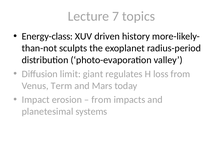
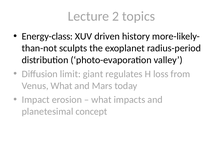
7: 7 -> 2
Venus Term: Term -> What
from at (101, 100): from -> what
systems: systems -> concept
